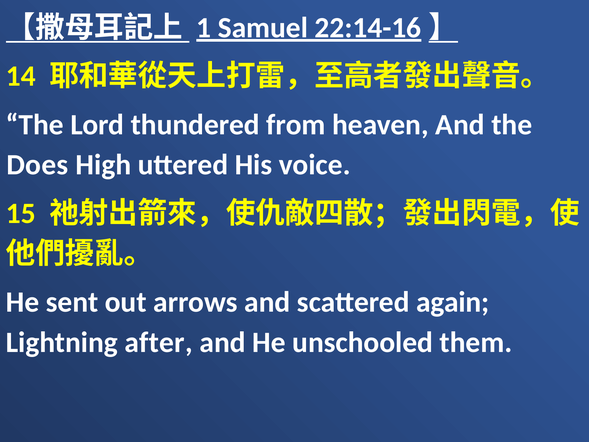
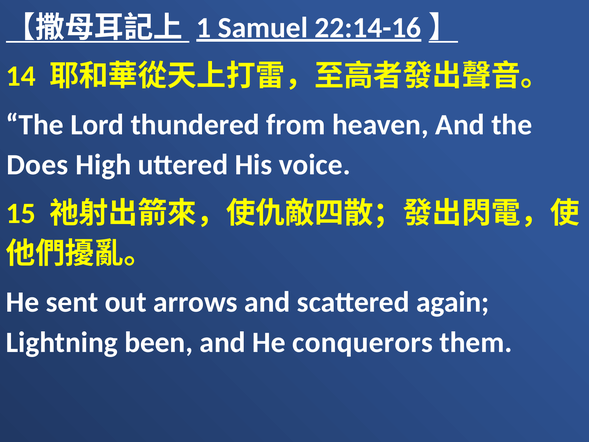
after: after -> been
unschooled: unschooled -> conquerors
